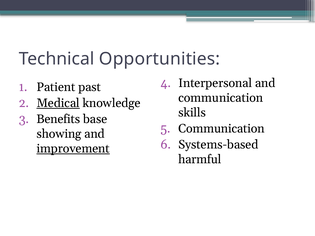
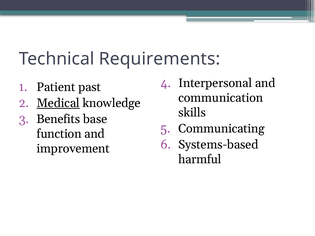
Opportunities: Opportunities -> Requirements
Communication at (221, 129): Communication -> Communicating
showing: showing -> function
improvement underline: present -> none
